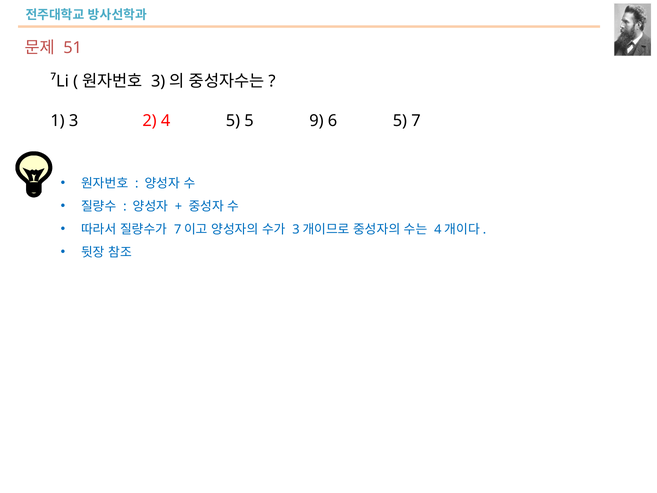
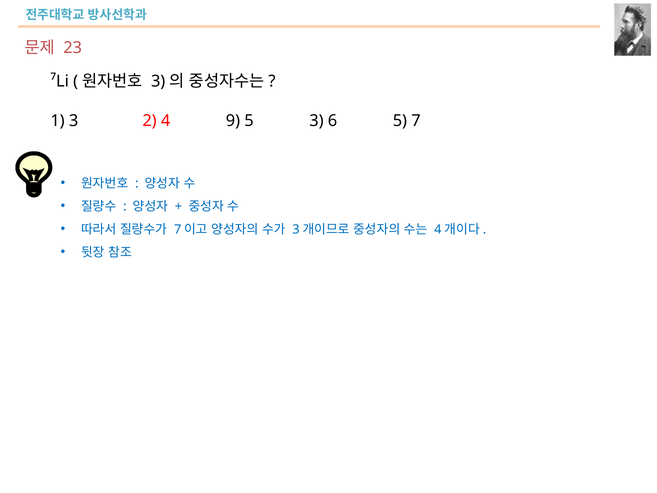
51: 51 -> 23
4 5: 5 -> 9
5 9: 9 -> 3
